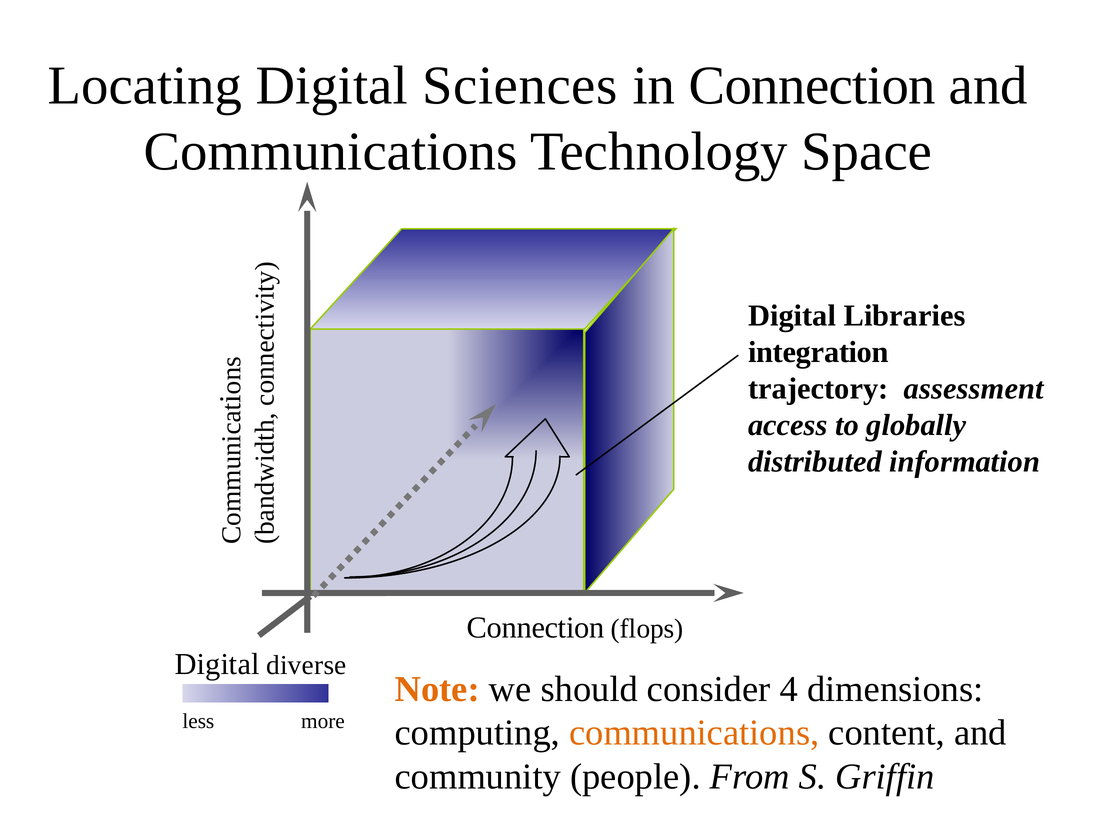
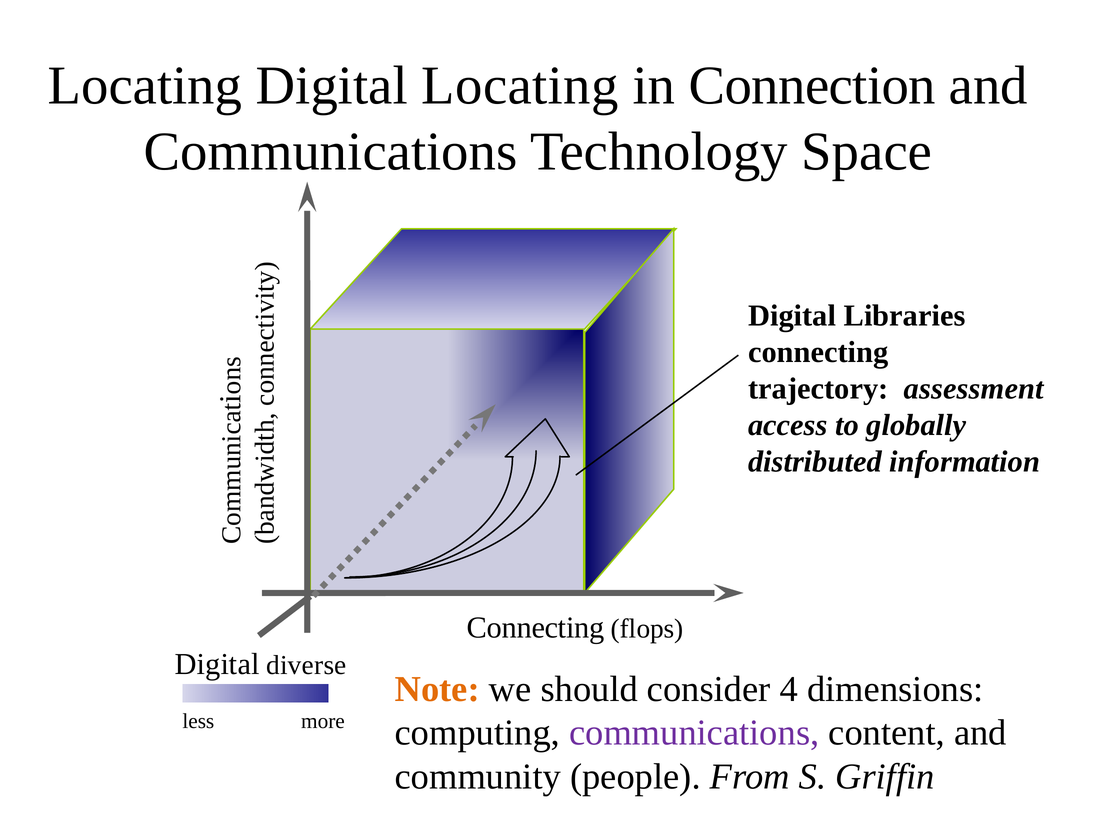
Digital Sciences: Sciences -> Locating
integration at (819, 353): integration -> connecting
Connection at (536, 628): Connection -> Connecting
communications at (694, 733) colour: orange -> purple
